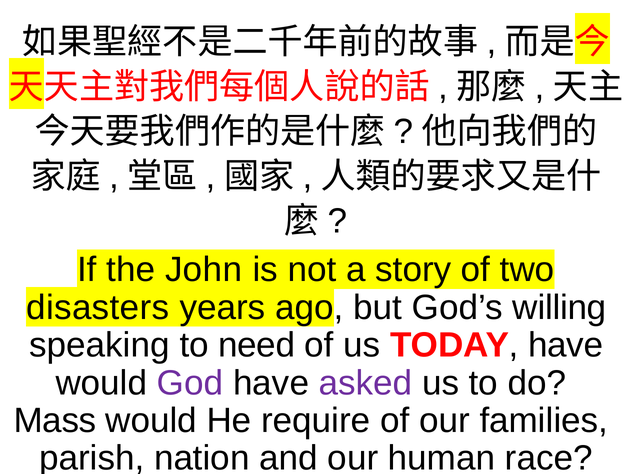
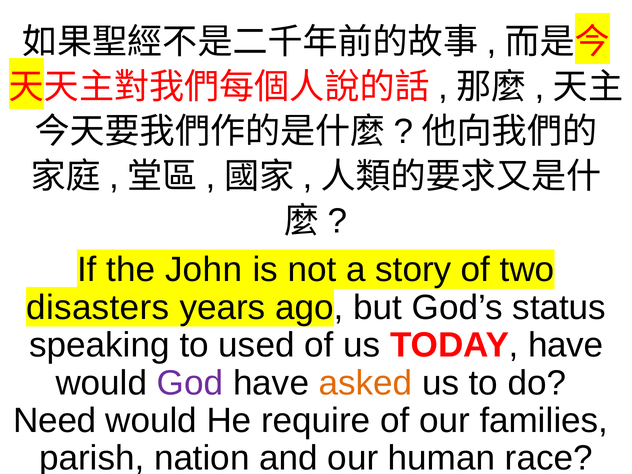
willing: willing -> status
need: need -> used
asked colour: purple -> orange
Mass: Mass -> Need
